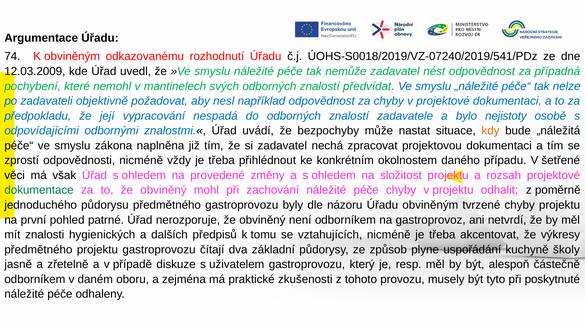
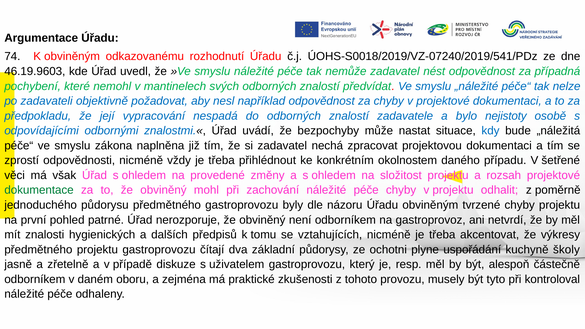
12.03.2009: 12.03.2009 -> 46.19.9603
kdy colour: orange -> blue
způsob: způsob -> ochotni
poskytnuté: poskytnuté -> kontroloval
